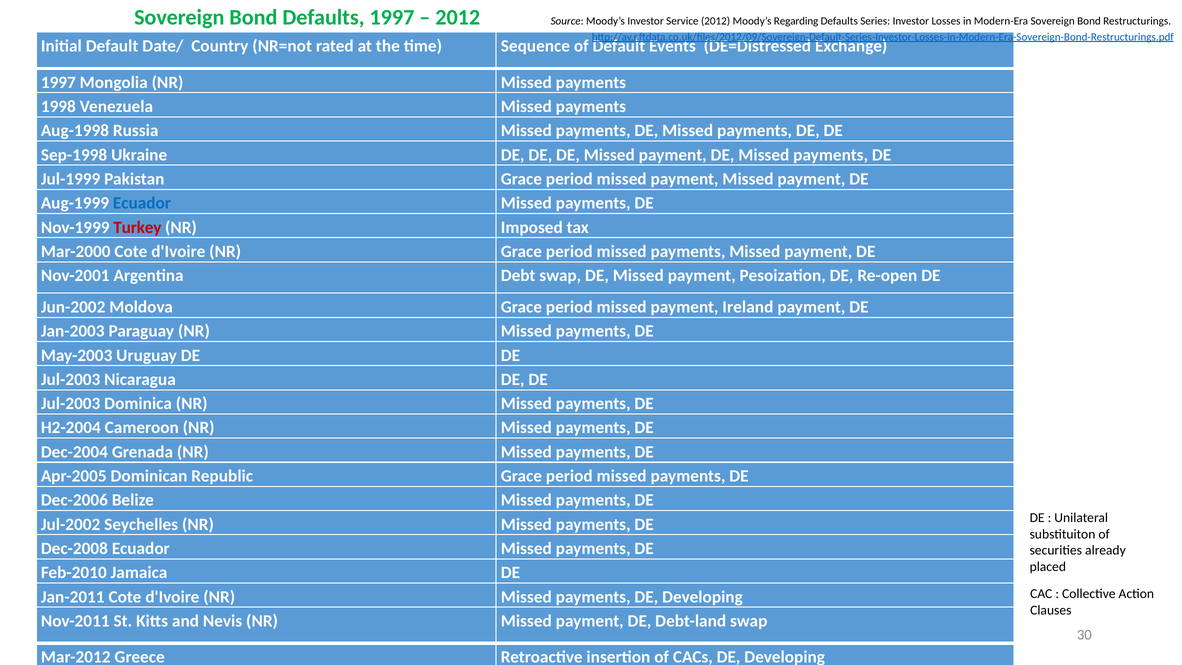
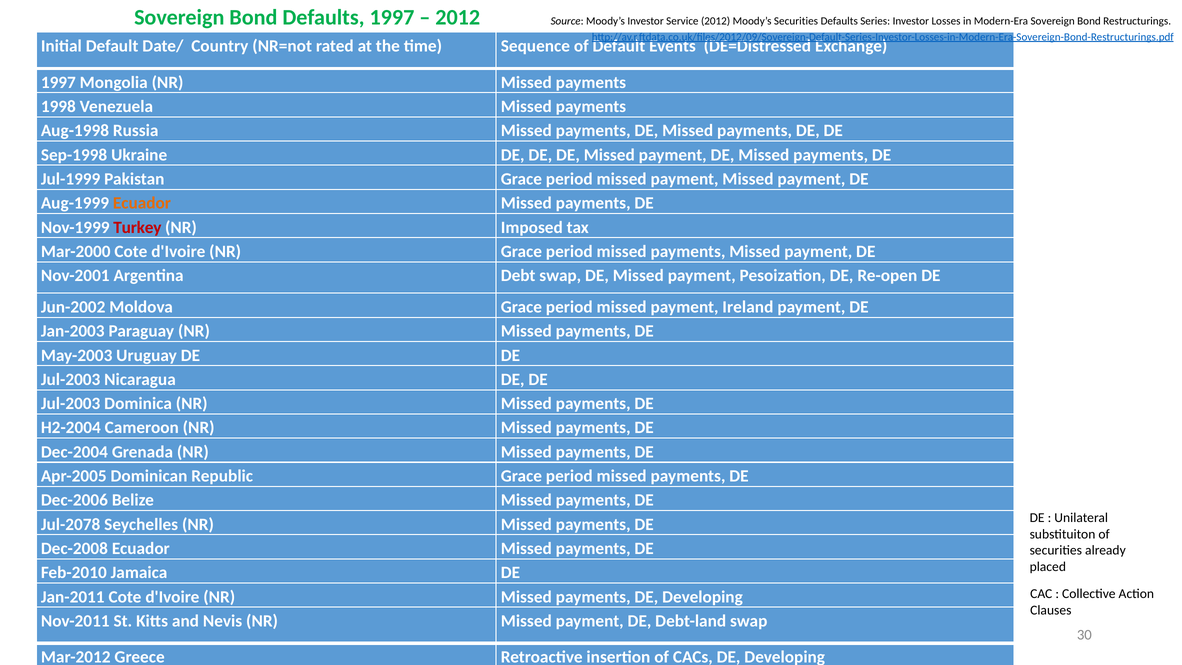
Moody’s Regarding: Regarding -> Securities
Ecuador at (142, 203) colour: blue -> orange
Jul-2002: Jul-2002 -> Jul-2078
